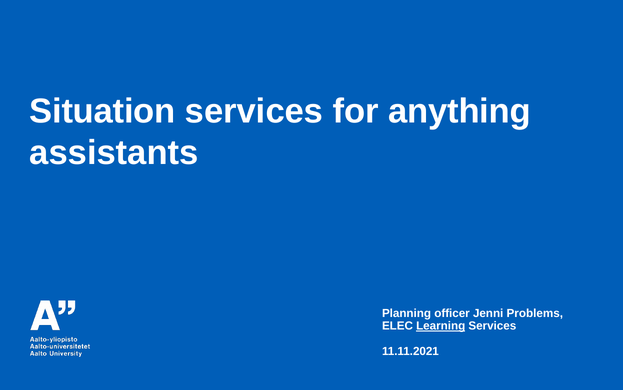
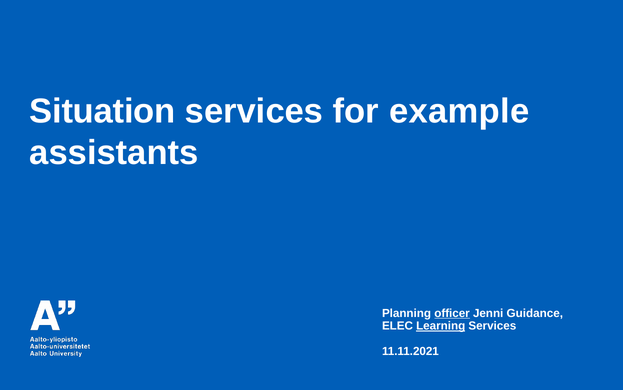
anything: anything -> example
officer underline: none -> present
Problems: Problems -> Guidance
